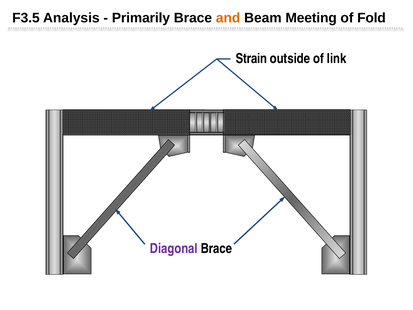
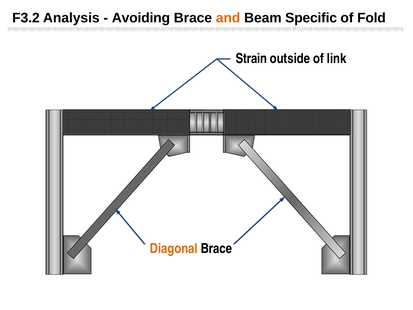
F3.5: F3.5 -> F3.2
Primarily: Primarily -> Avoiding
Meeting: Meeting -> Specific
Diagonal colour: purple -> orange
